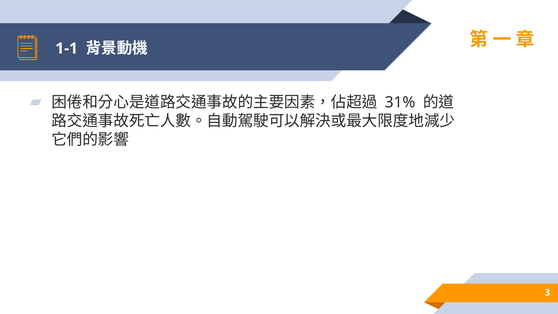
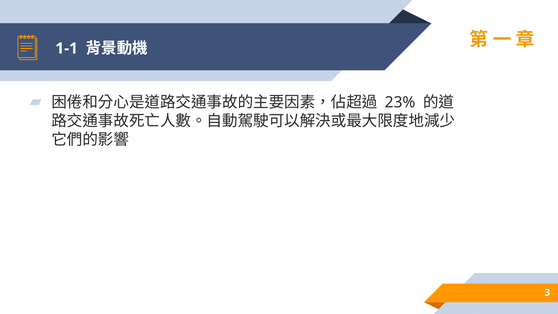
31%: 31% -> 23%
